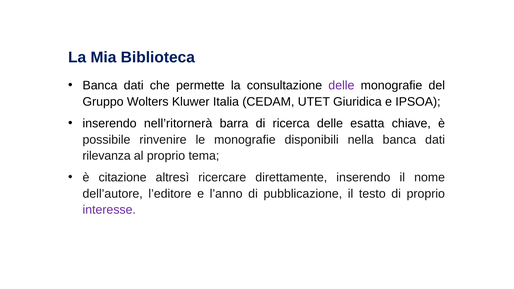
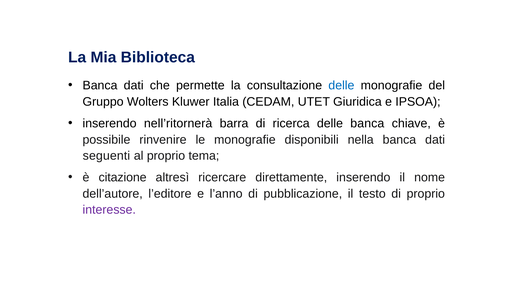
delle at (341, 86) colour: purple -> blue
delle esatta: esatta -> banca
rilevanza: rilevanza -> seguenti
